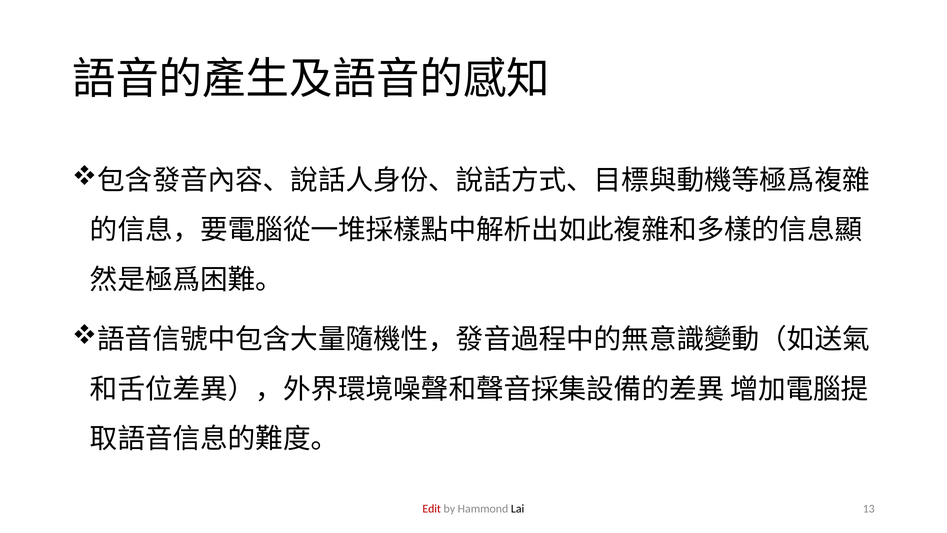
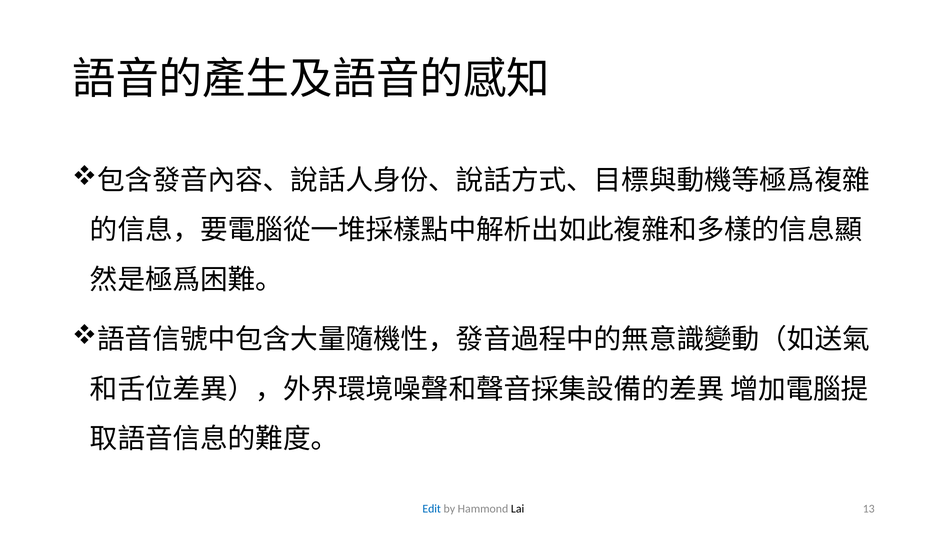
Edit colour: red -> blue
